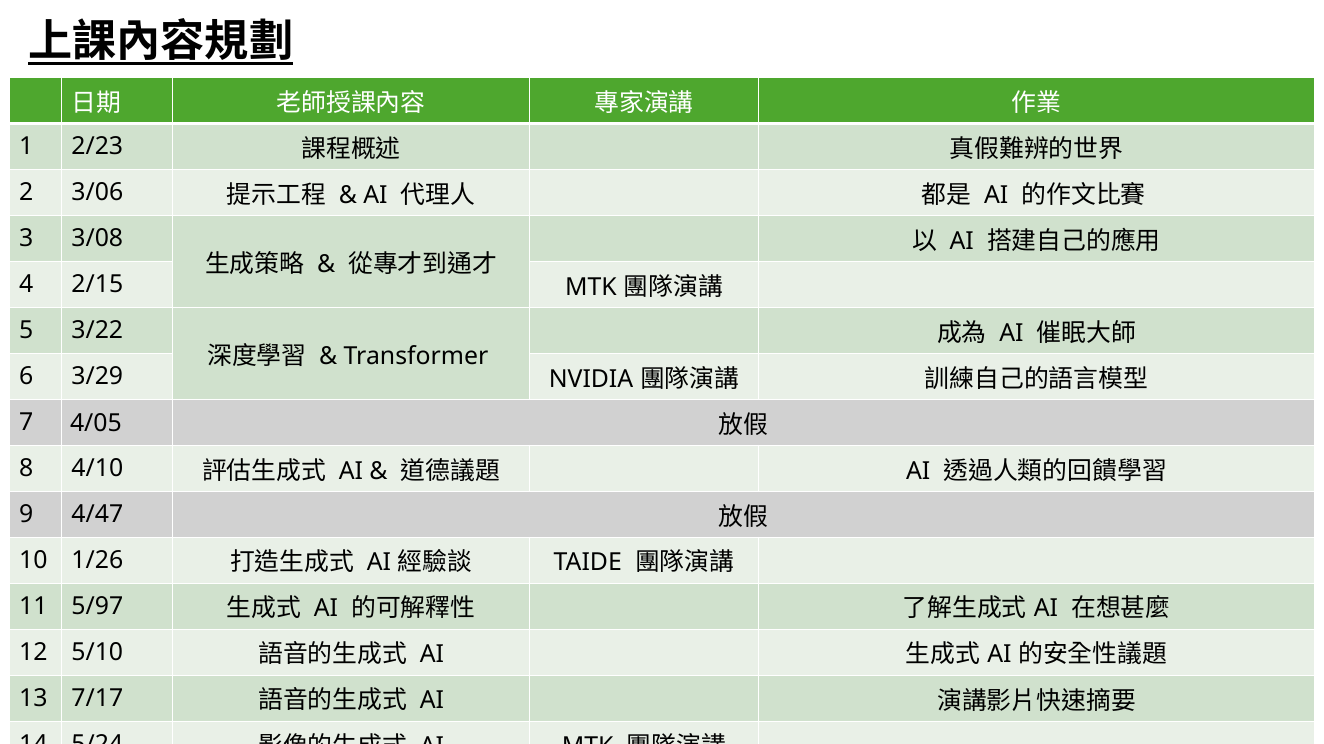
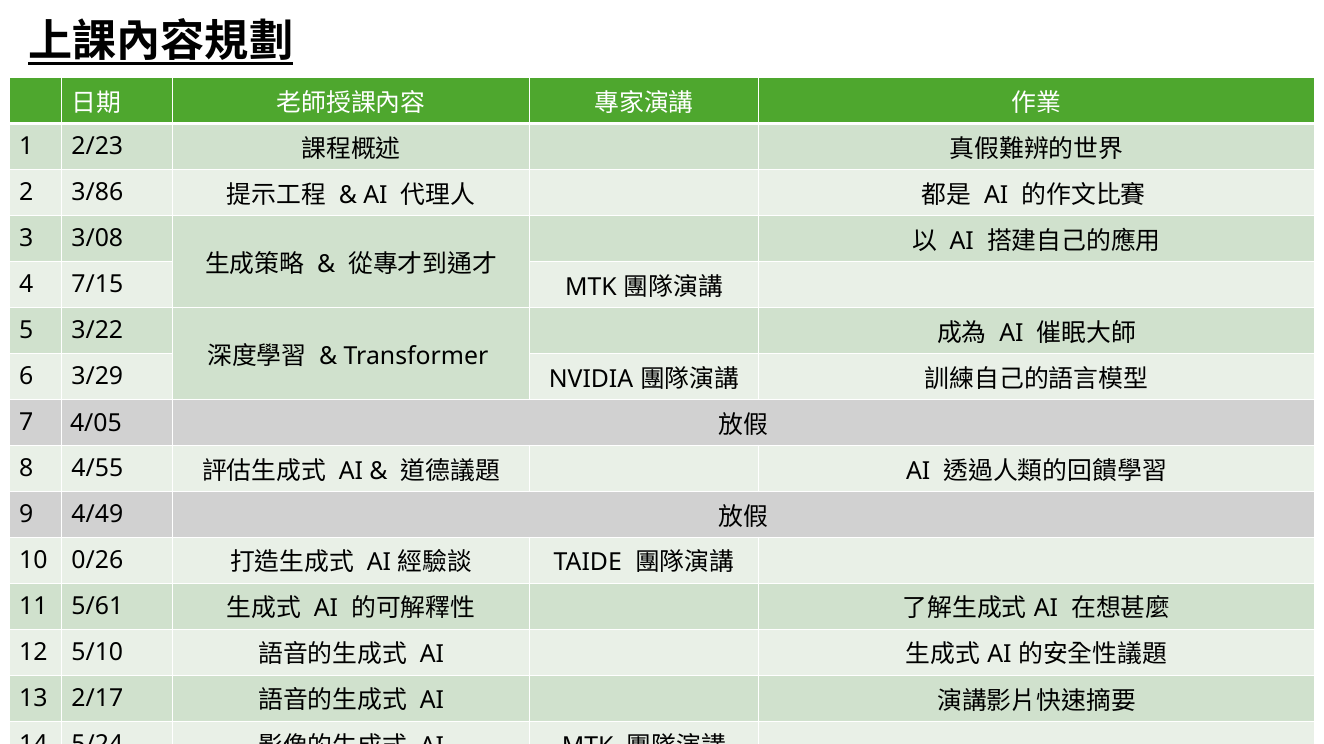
3/06: 3/06 -> 3/86
2/15: 2/15 -> 7/15
4/10: 4/10 -> 4/55
4/47: 4/47 -> 4/49
1/26: 1/26 -> 0/26
5/97: 5/97 -> 5/61
7/17: 7/17 -> 2/17
